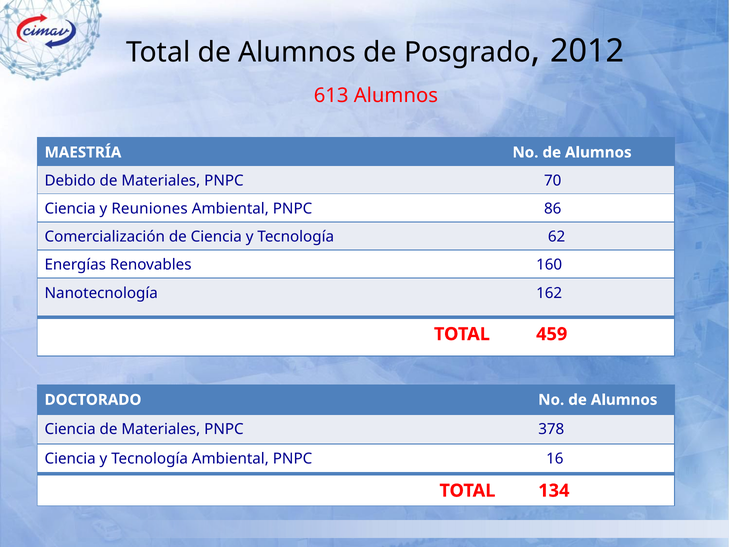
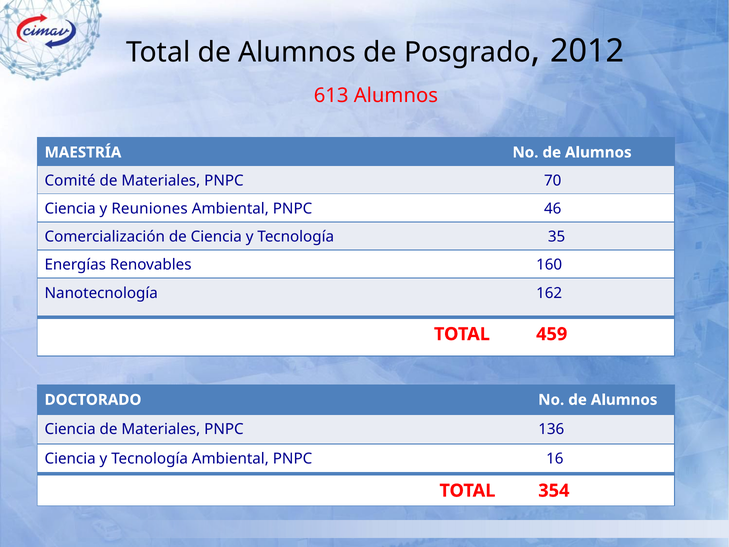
Debido: Debido -> Comité
86: 86 -> 46
62: 62 -> 35
378: 378 -> 136
134: 134 -> 354
